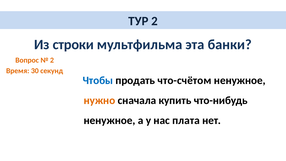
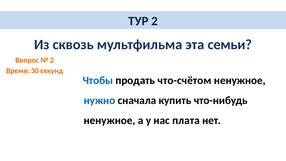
строки: строки -> сквозь
банки: банки -> семьи
нужно colour: orange -> blue
